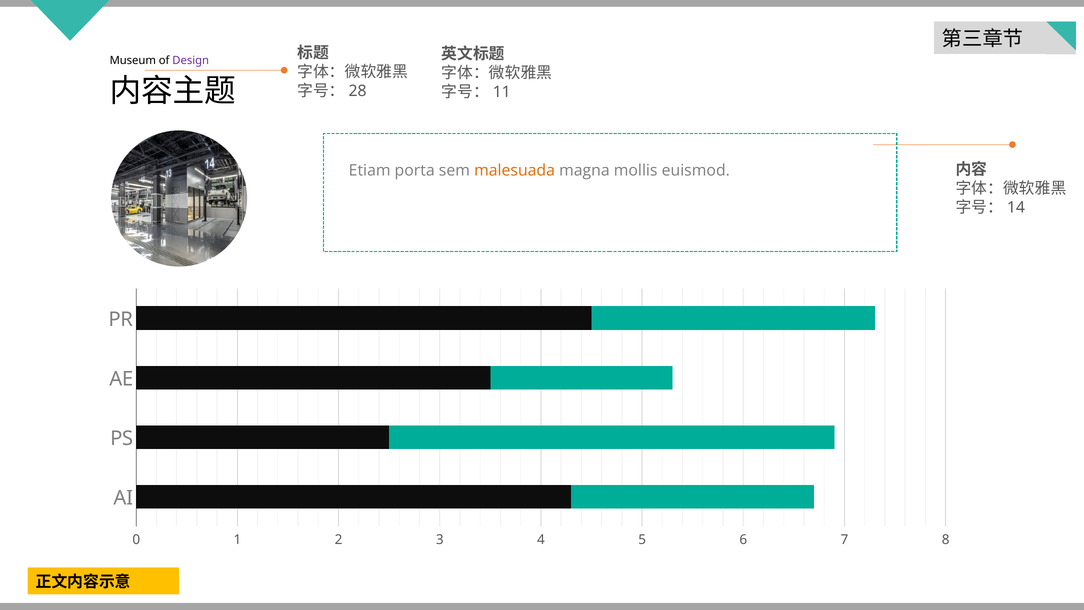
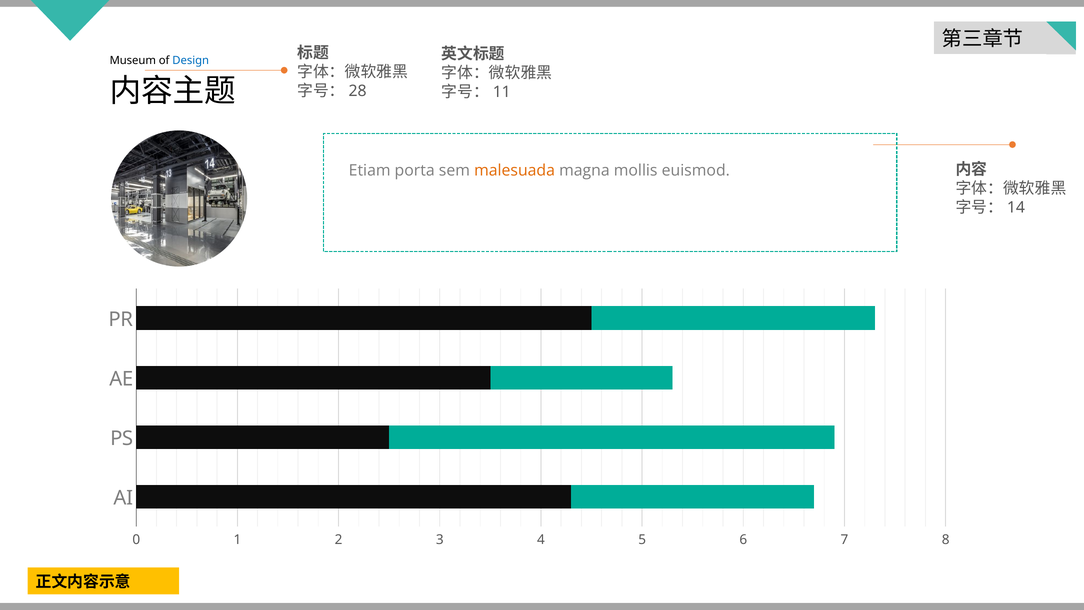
Design colour: purple -> blue
